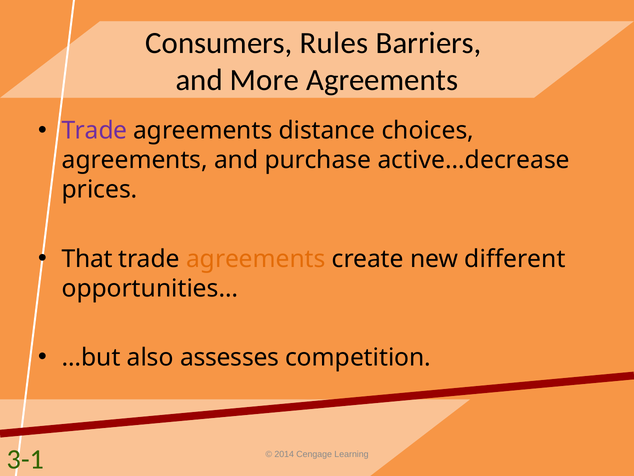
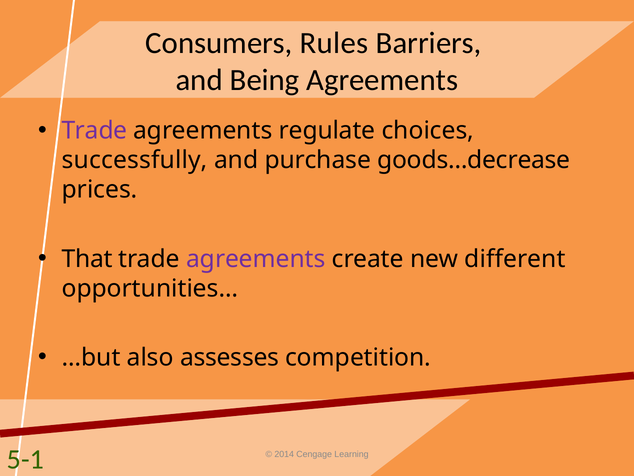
More: More -> Being
distance: distance -> regulate
agreements at (135, 160): agreements -> successfully
active…decrease: active…decrease -> goods…decrease
agreements at (256, 259) colour: orange -> purple
3-1: 3-1 -> 5-1
